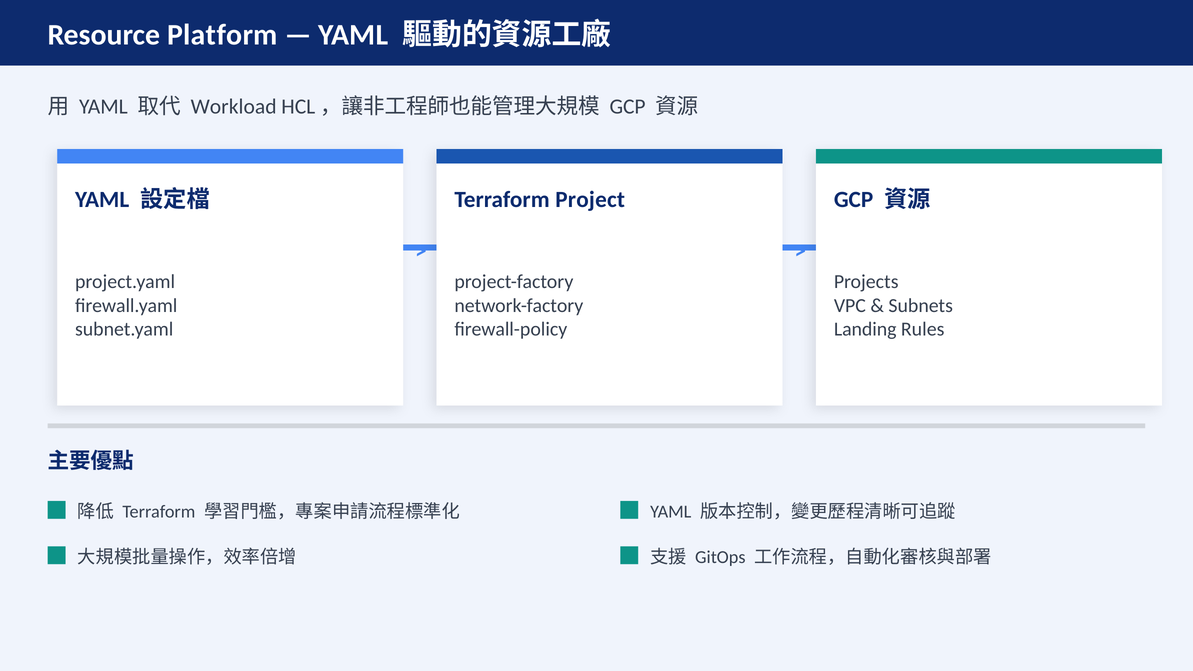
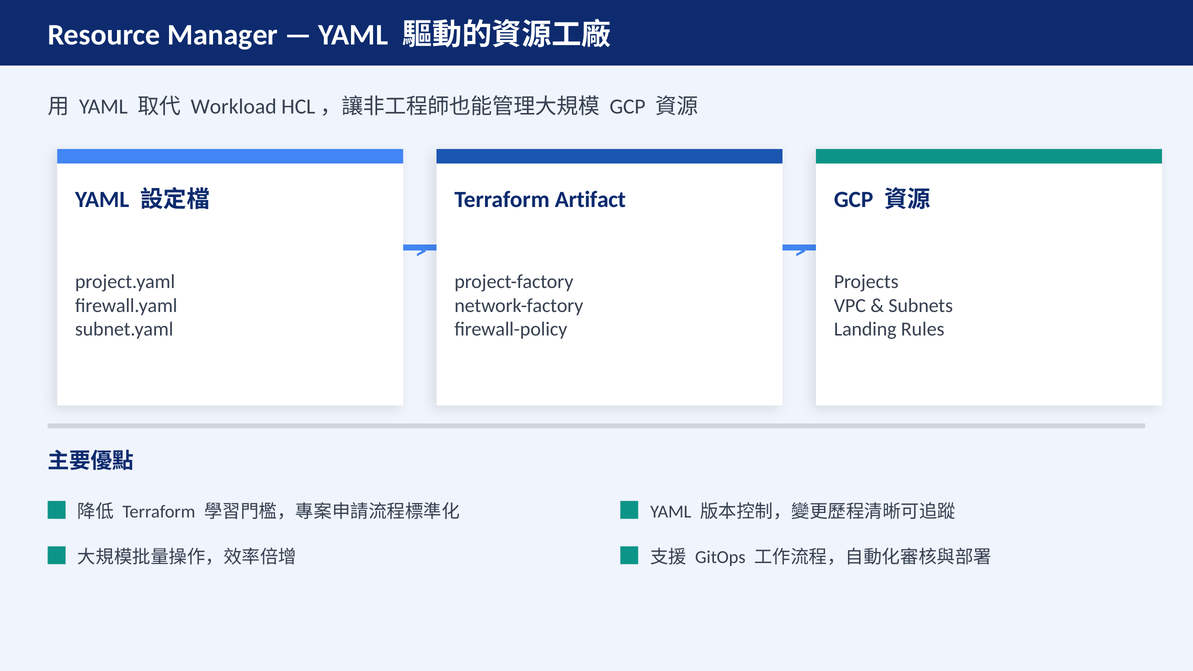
Platform: Platform -> Manager
Project: Project -> Artifact
